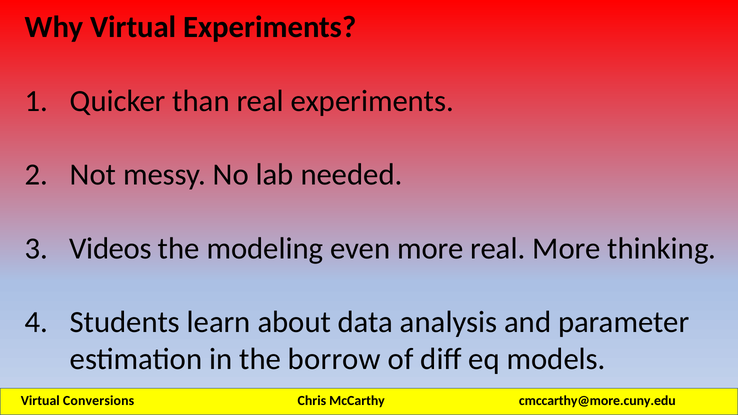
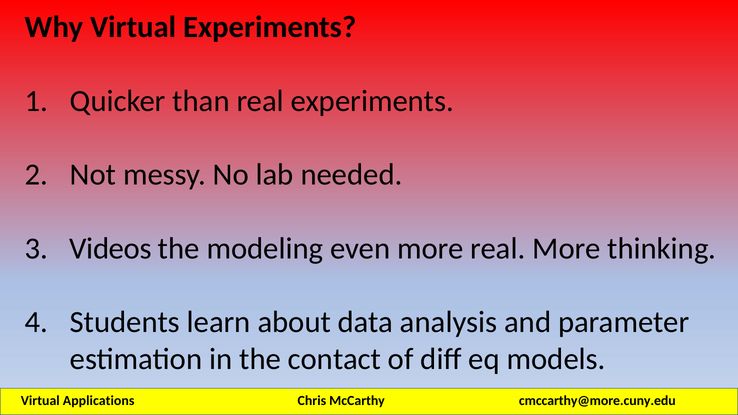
borrow: borrow -> contact
Conversions: Conversions -> Applications
